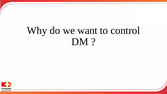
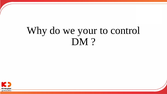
want: want -> your
